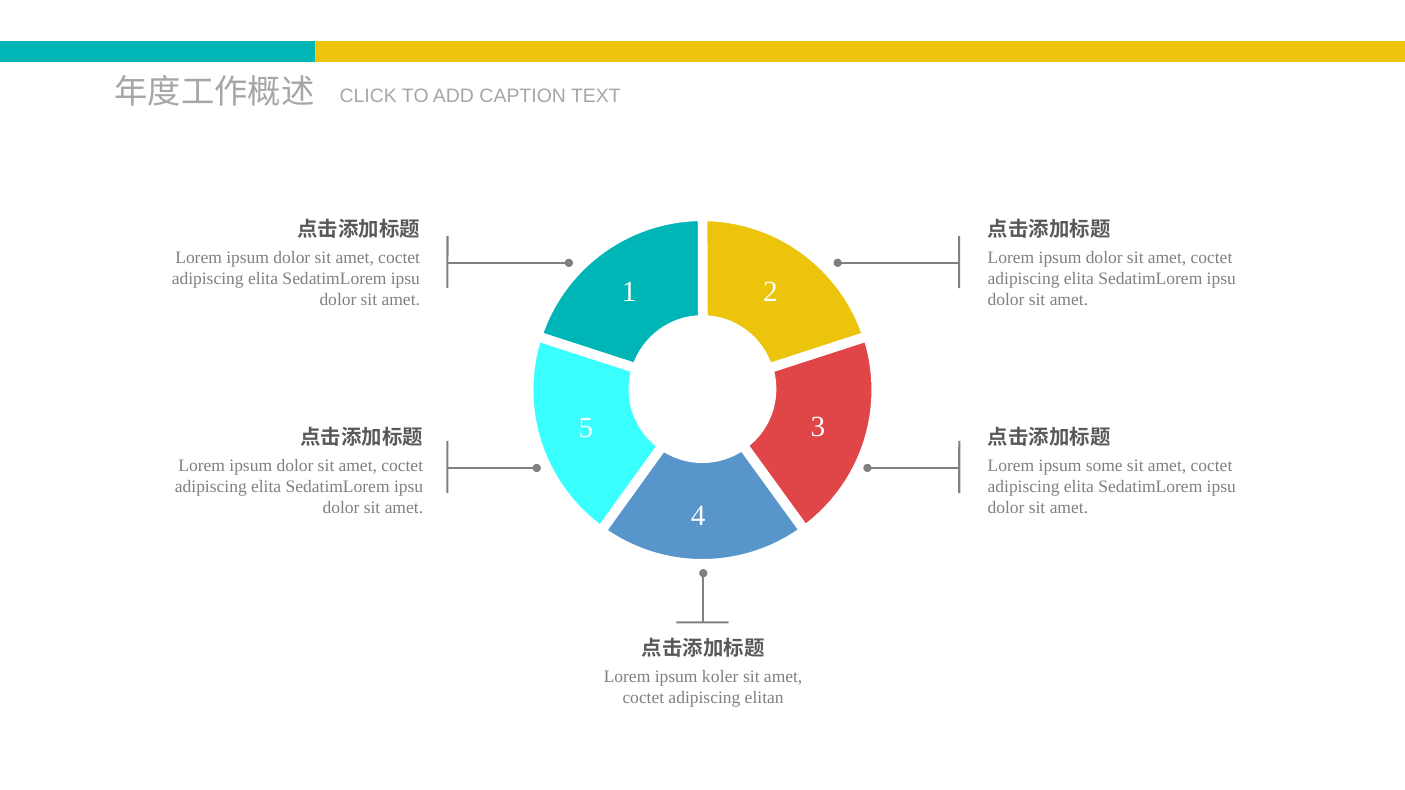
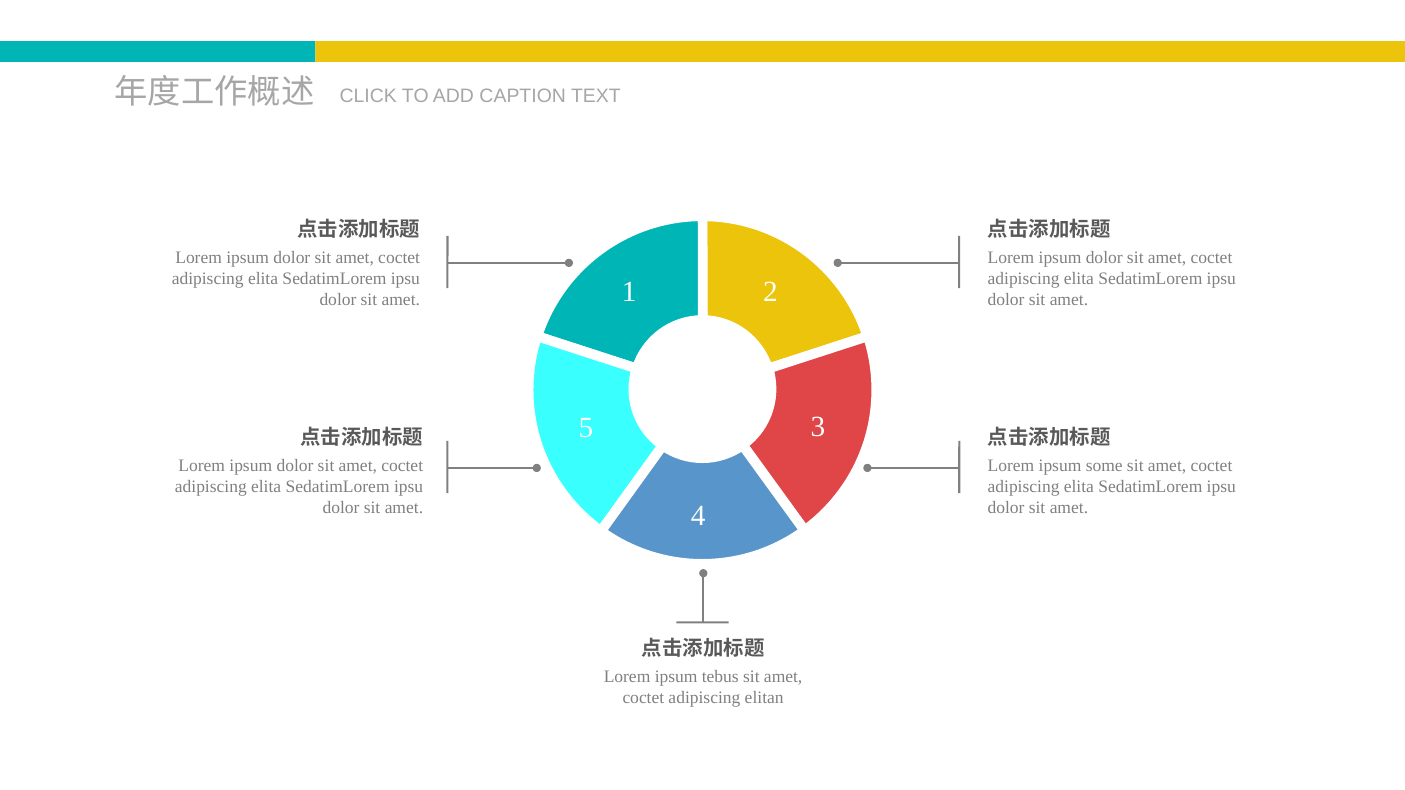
koler: koler -> tebus
